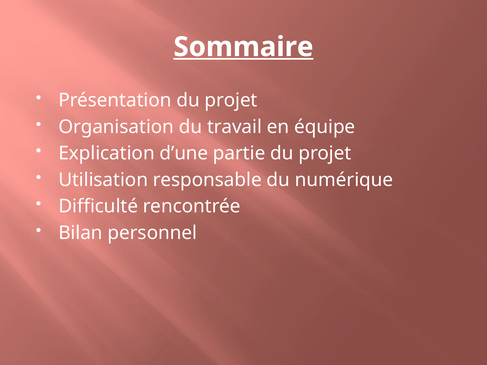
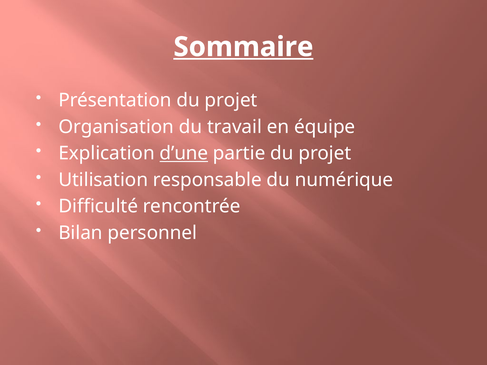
d’une underline: none -> present
